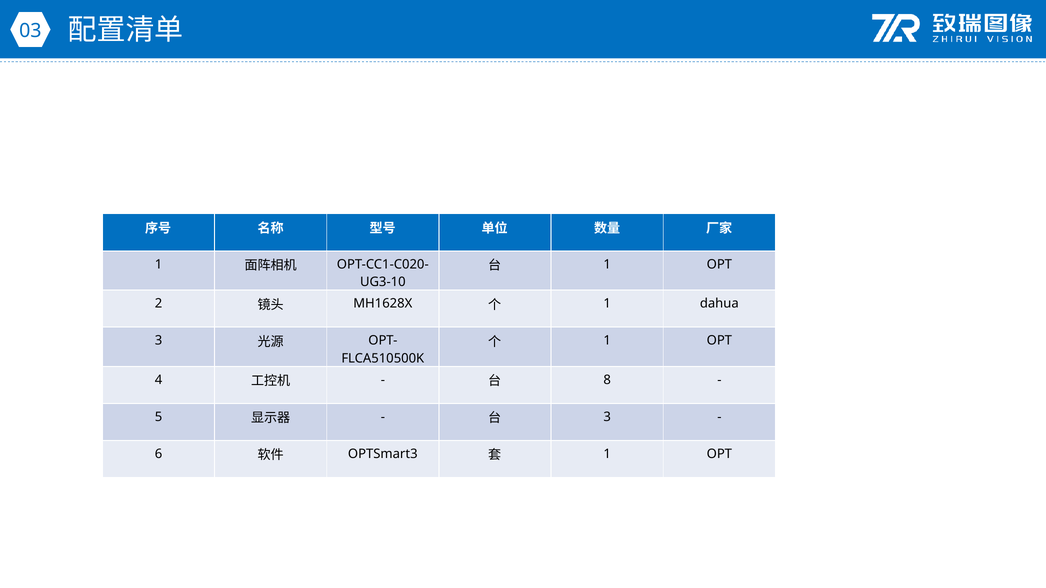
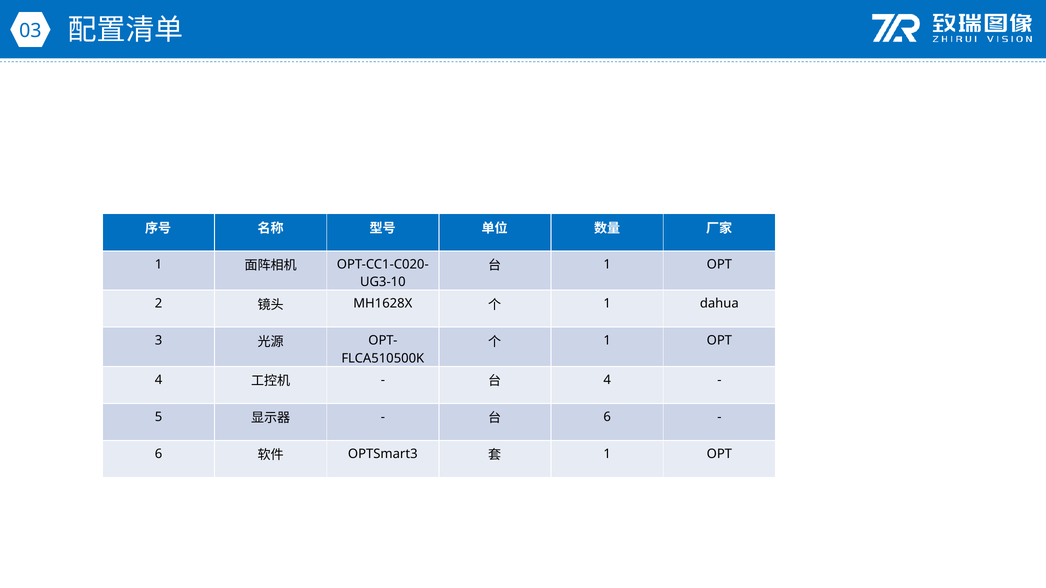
8 at (607, 380): 8 -> 4
3 at (607, 417): 3 -> 6
